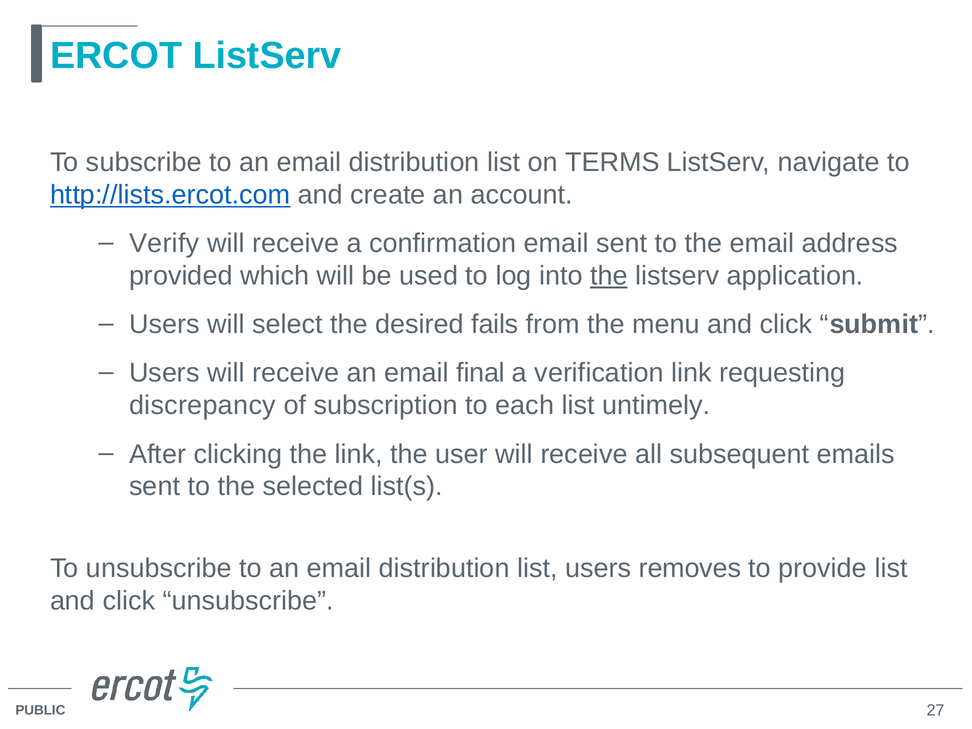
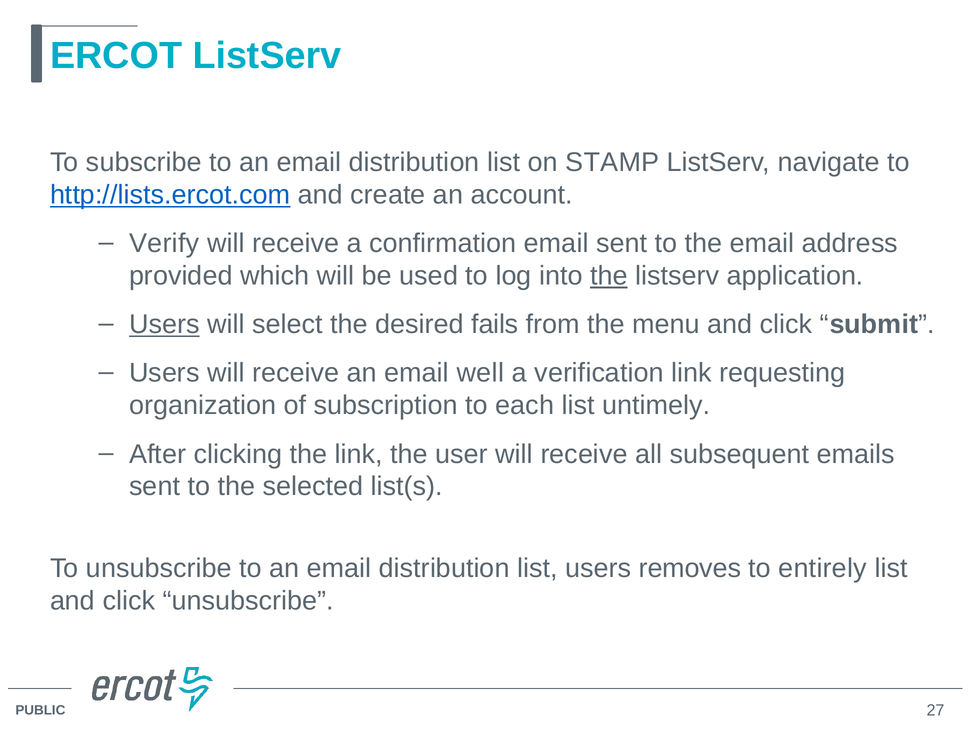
TERMS: TERMS -> STAMP
Users at (164, 324) underline: none -> present
final: final -> well
discrepancy: discrepancy -> organization
provide: provide -> entirely
